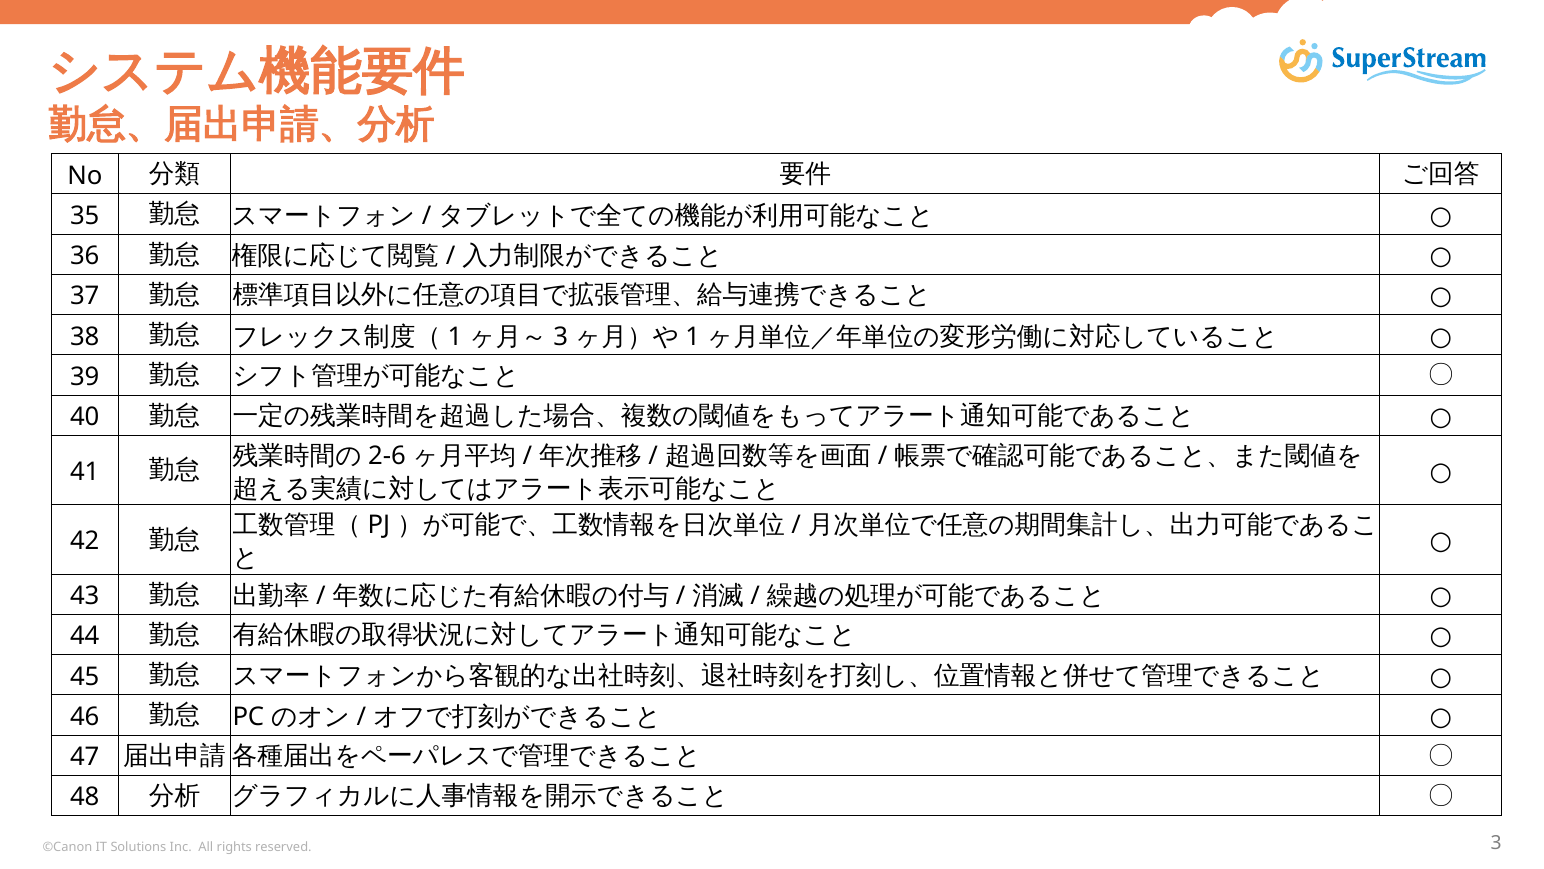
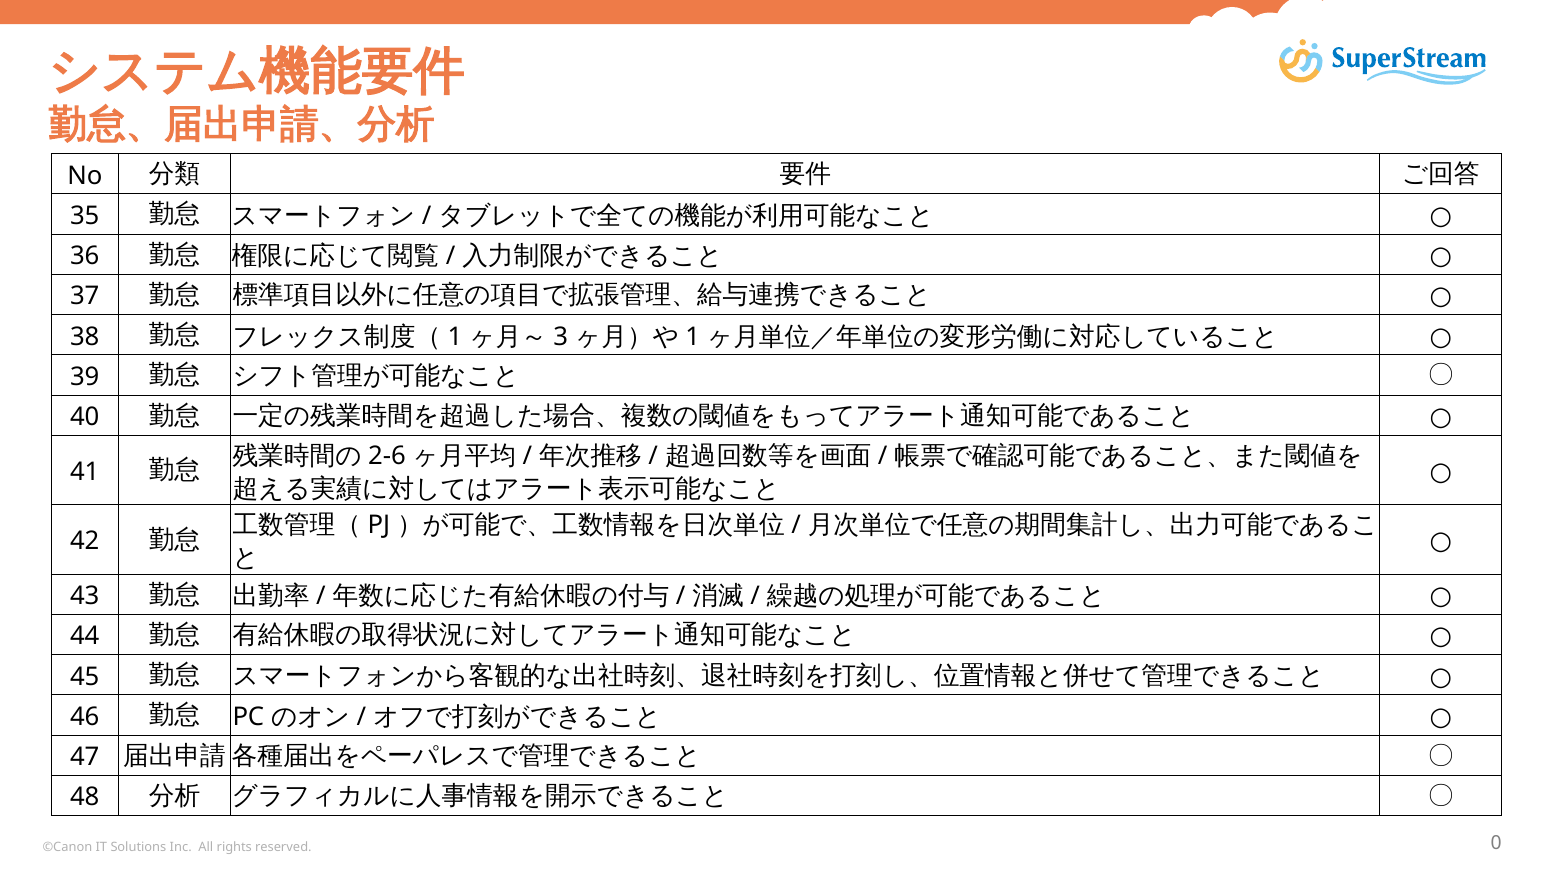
reserved 3: 3 -> 0
